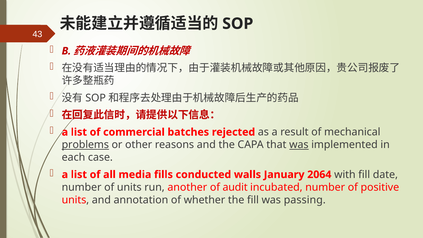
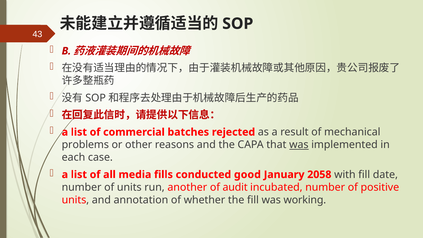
problems underline: present -> none
walls: walls -> good
2064: 2064 -> 2058
passing: passing -> working
